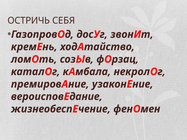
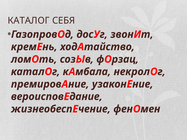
ОСТРИЧЬ at (29, 21): ОСТРИЧЬ -> КАТАЛОГ
